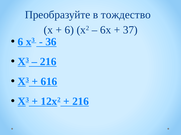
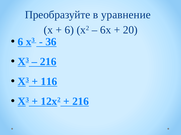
тождество: тождество -> уравнение
37: 37 -> 20
616: 616 -> 116
